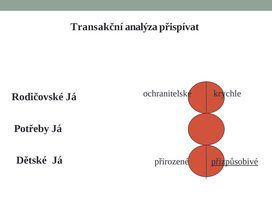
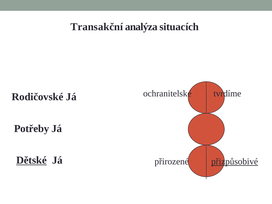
přispívat: přispívat -> situacích
krychle: krychle -> tvrdíme
Dětské underline: none -> present
